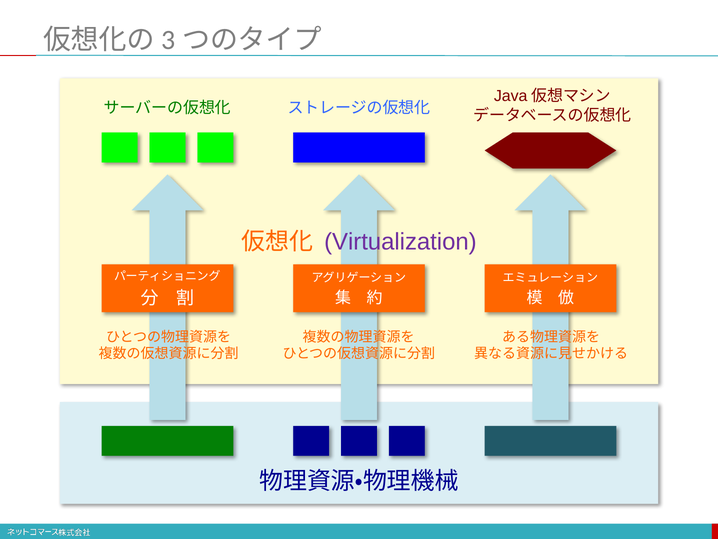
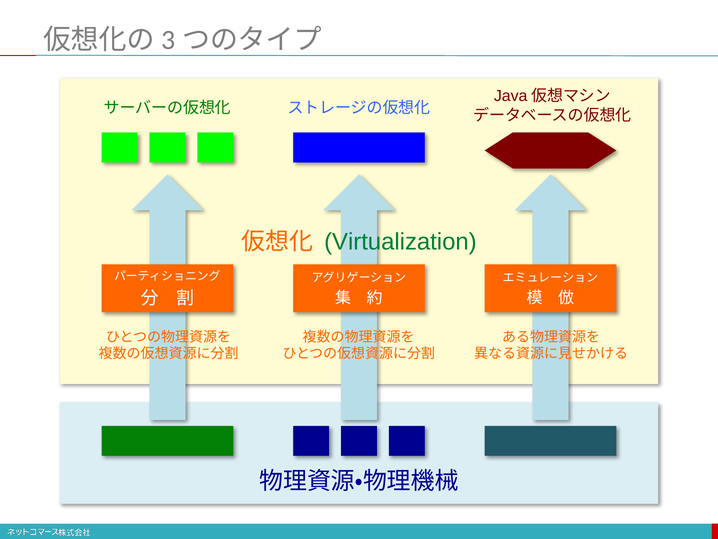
Virtualization colour: purple -> green
